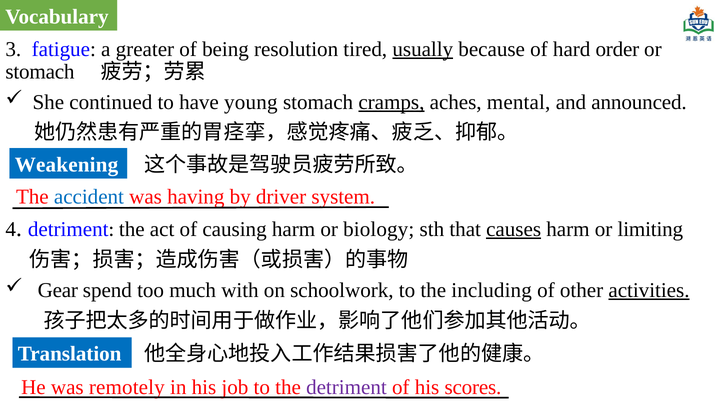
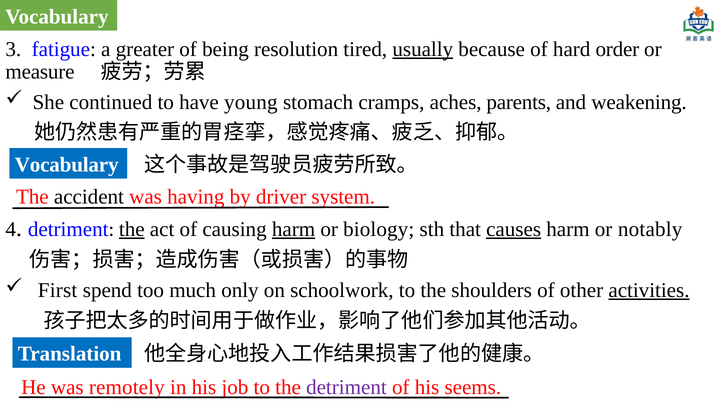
stomach at (40, 72): stomach -> measure
cramps underline: present -> none
mental: mental -> parents
announced: announced -> weakening
Weakening at (66, 165): Weakening -> Vocabulary
accident colour: blue -> black
the at (132, 229) underline: none -> present
harm at (294, 229) underline: none -> present
limiting: limiting -> notably
Gear: Gear -> First
with: with -> only
including: including -> shoulders
scores: scores -> seems
